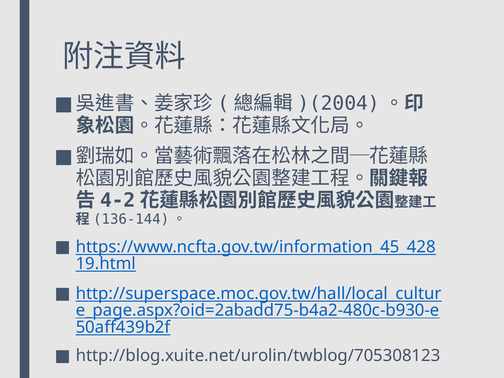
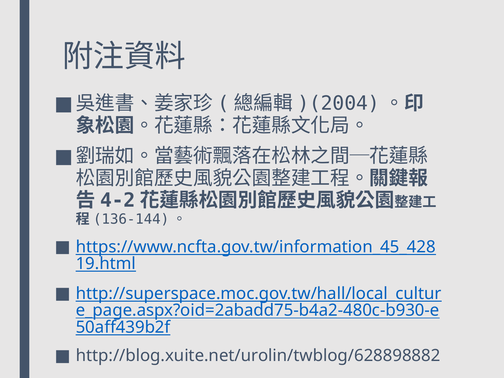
http://blog.xuite.net/urolin/twblog/705308123: http://blog.xuite.net/urolin/twblog/705308123 -> http://blog.xuite.net/urolin/twblog/628898882
